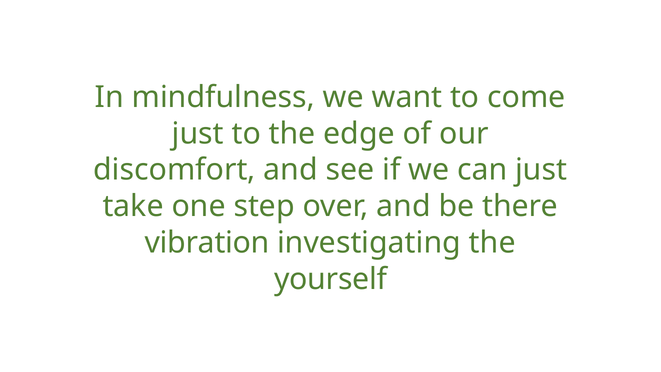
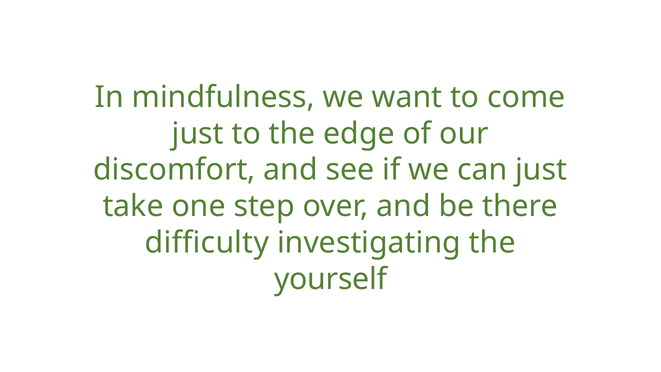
vibration: vibration -> difficulty
